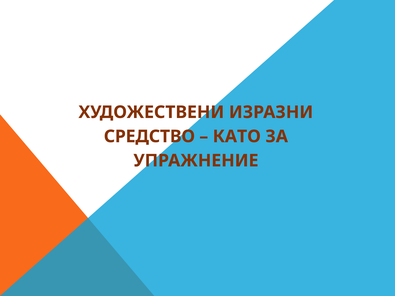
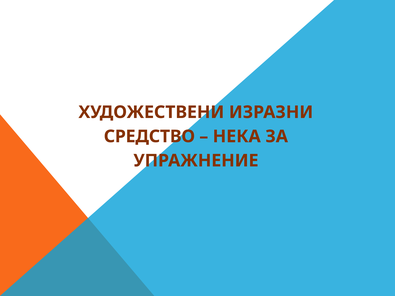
КАТО: КАТО -> НЕКА
